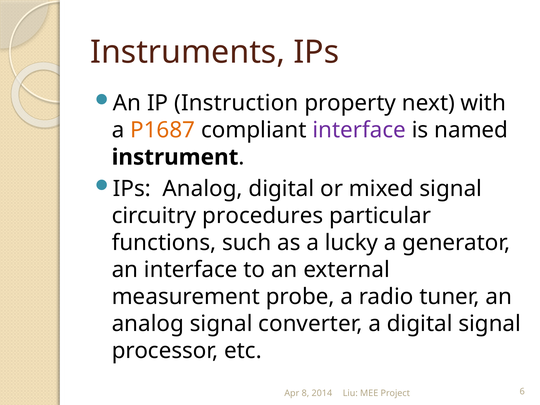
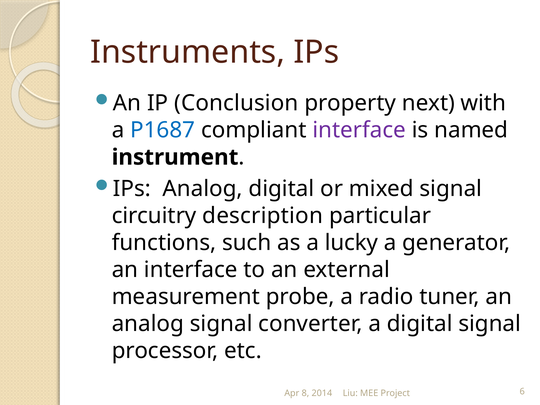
Instruction: Instruction -> Conclusion
P1687 colour: orange -> blue
procedures: procedures -> description
